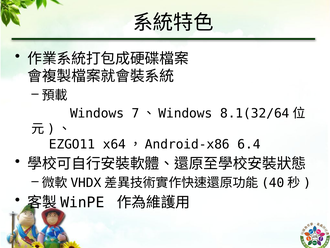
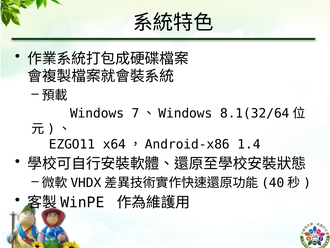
6.4: 6.4 -> 1.4
